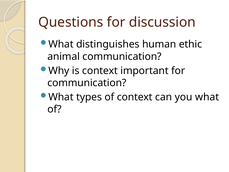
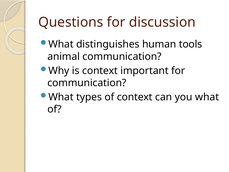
ethic: ethic -> tools
